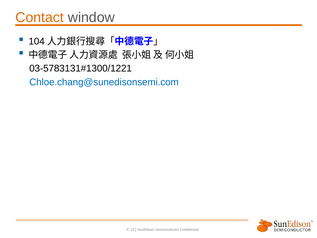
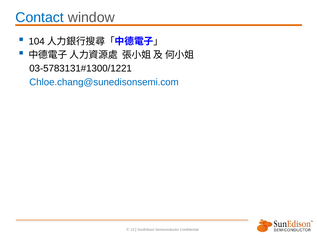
Contact colour: orange -> blue
